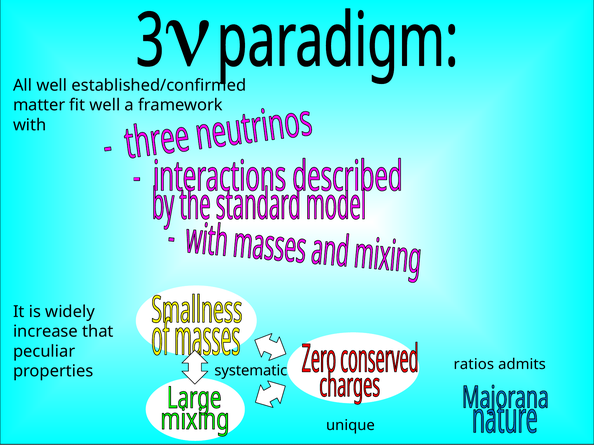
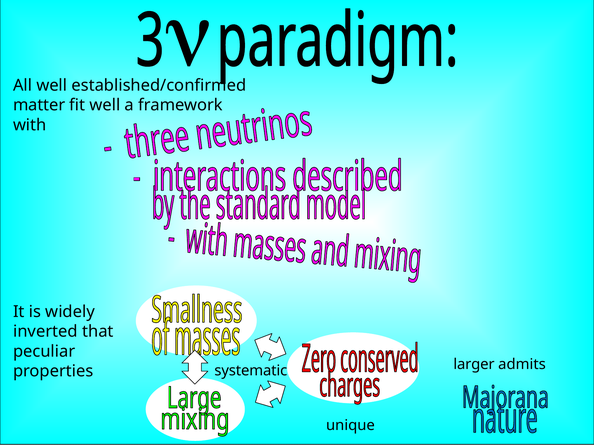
increase: increase -> inverted
ratios: ratios -> larger
